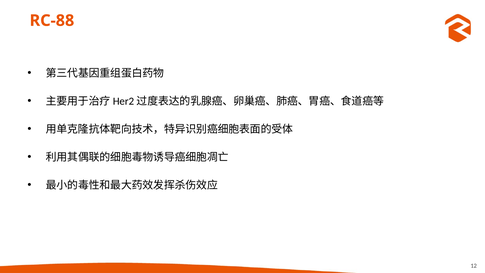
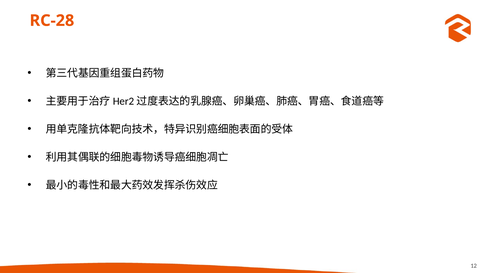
RC-88: RC-88 -> RC-28
